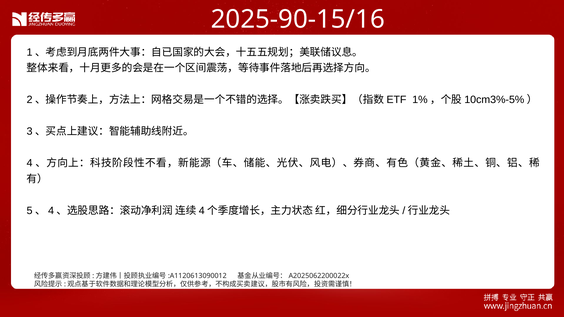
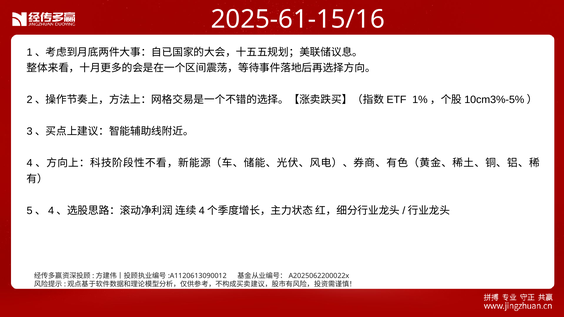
2025-90-15/16: 2025-90-15/16 -> 2025-61-15/16
